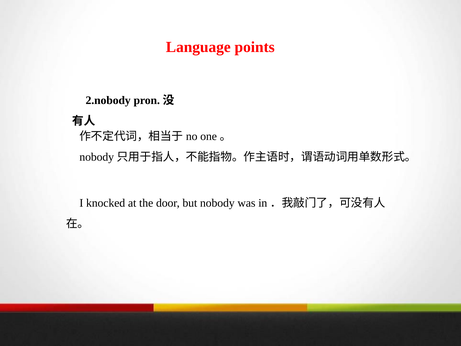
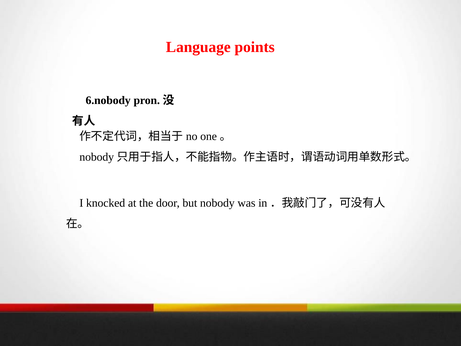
2.nobody: 2.nobody -> 6.nobody
